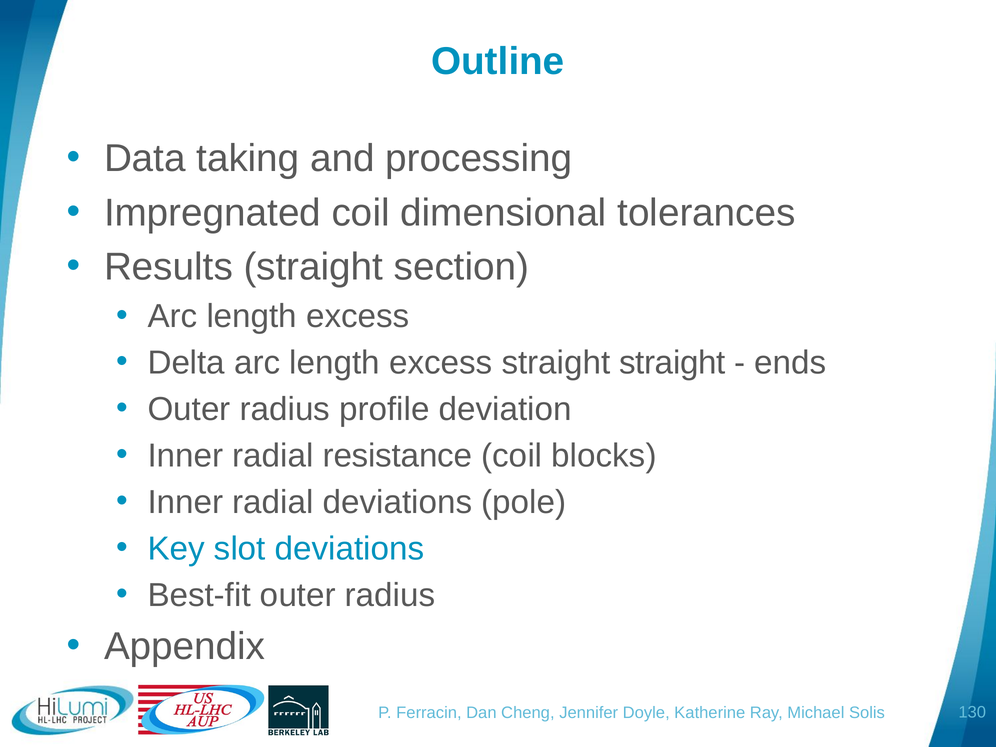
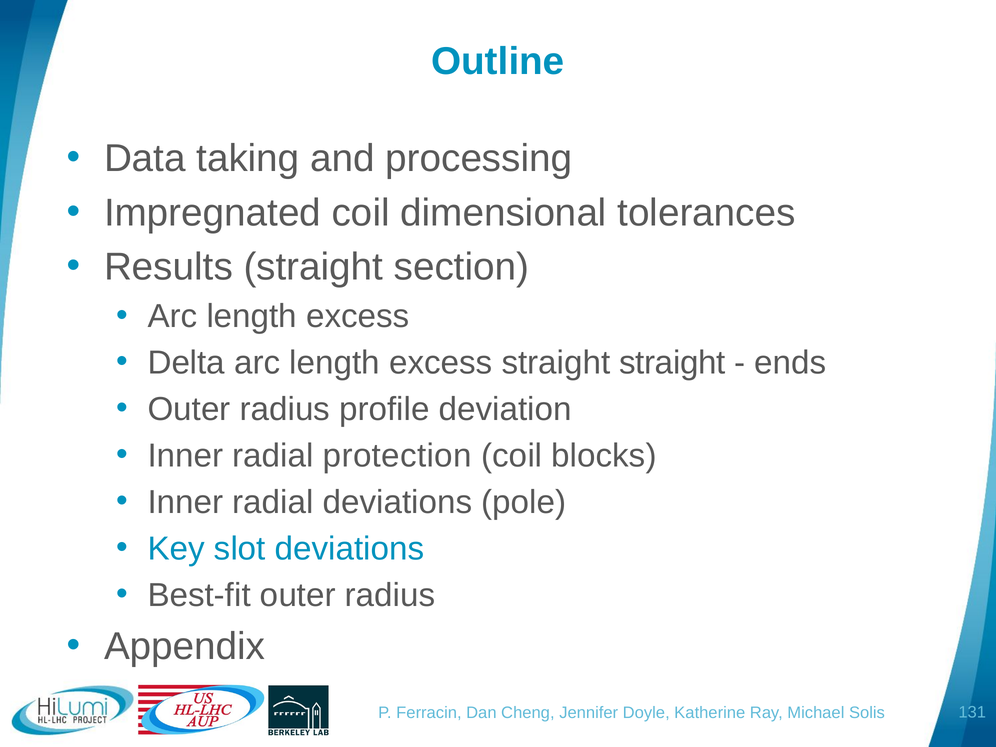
resistance: resistance -> protection
130: 130 -> 131
